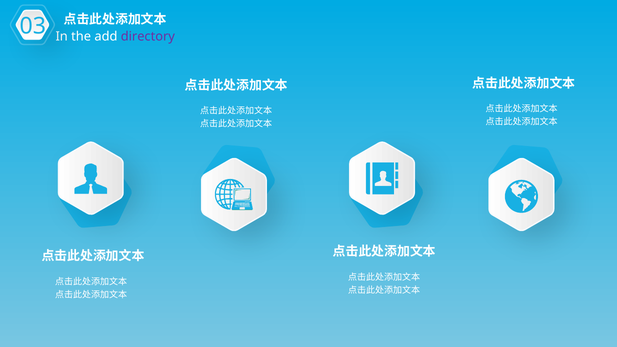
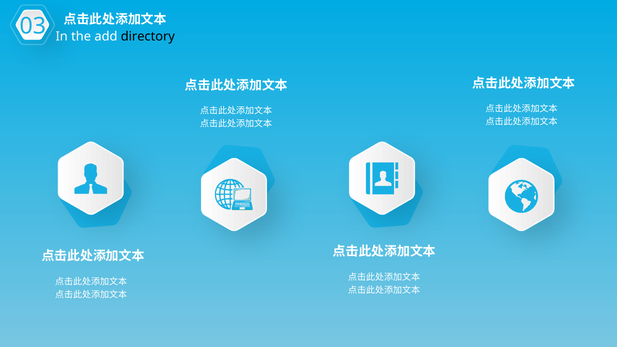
directory colour: purple -> black
